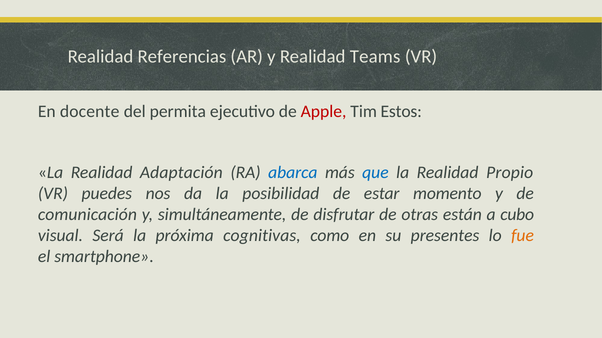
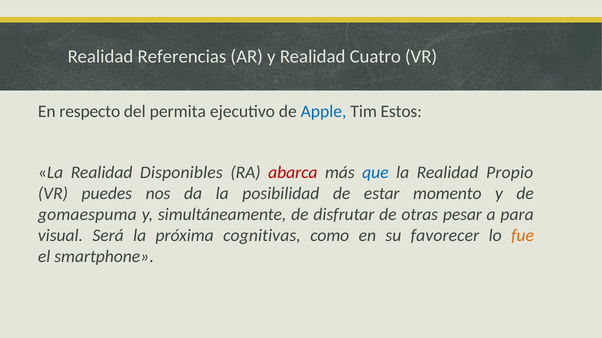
Teams: Teams -> Cuatro
docente: docente -> respecto
Apple colour: red -> blue
Adaptación: Adaptación -> Disponibles
abarca colour: blue -> red
comunicación: comunicación -> gomaespuma
están: están -> pesar
cubo: cubo -> para
presentes: presentes -> favorecer
